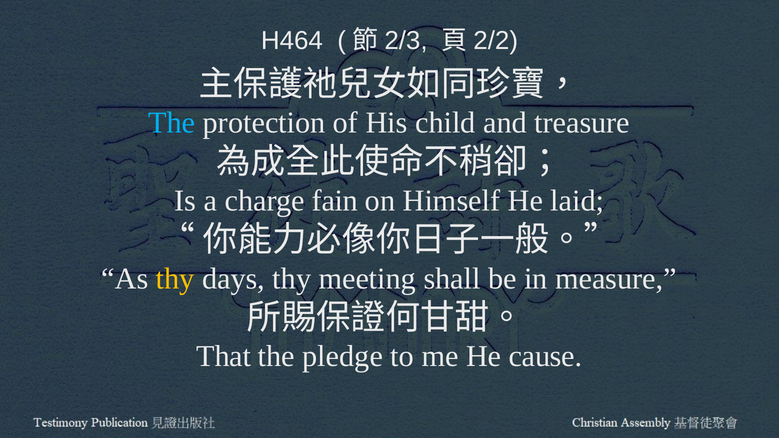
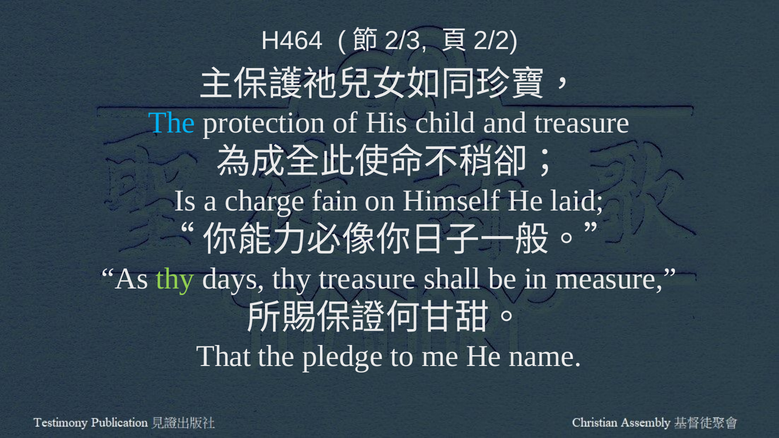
thy at (175, 279) colour: yellow -> light green
thy meeting: meeting -> treasure
cause: cause -> name
